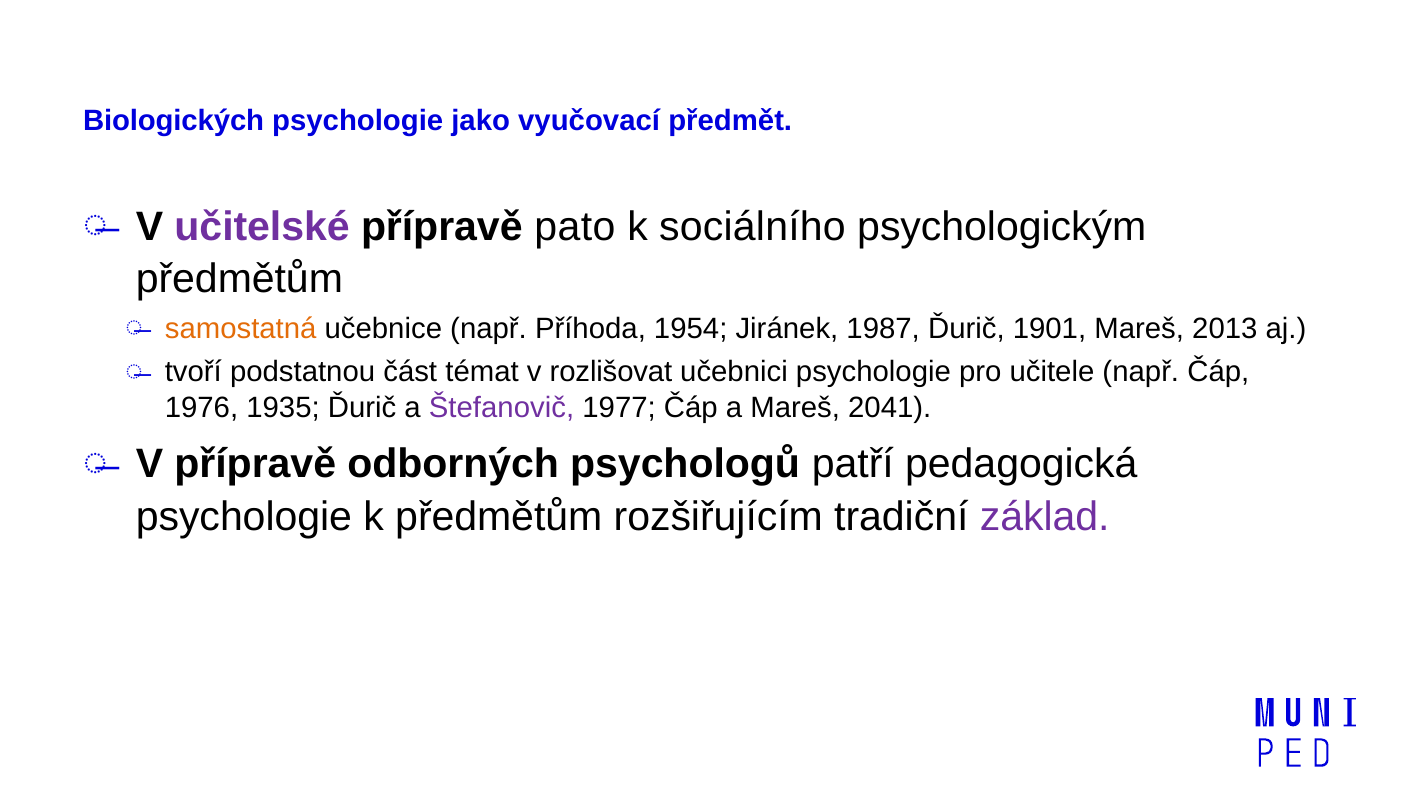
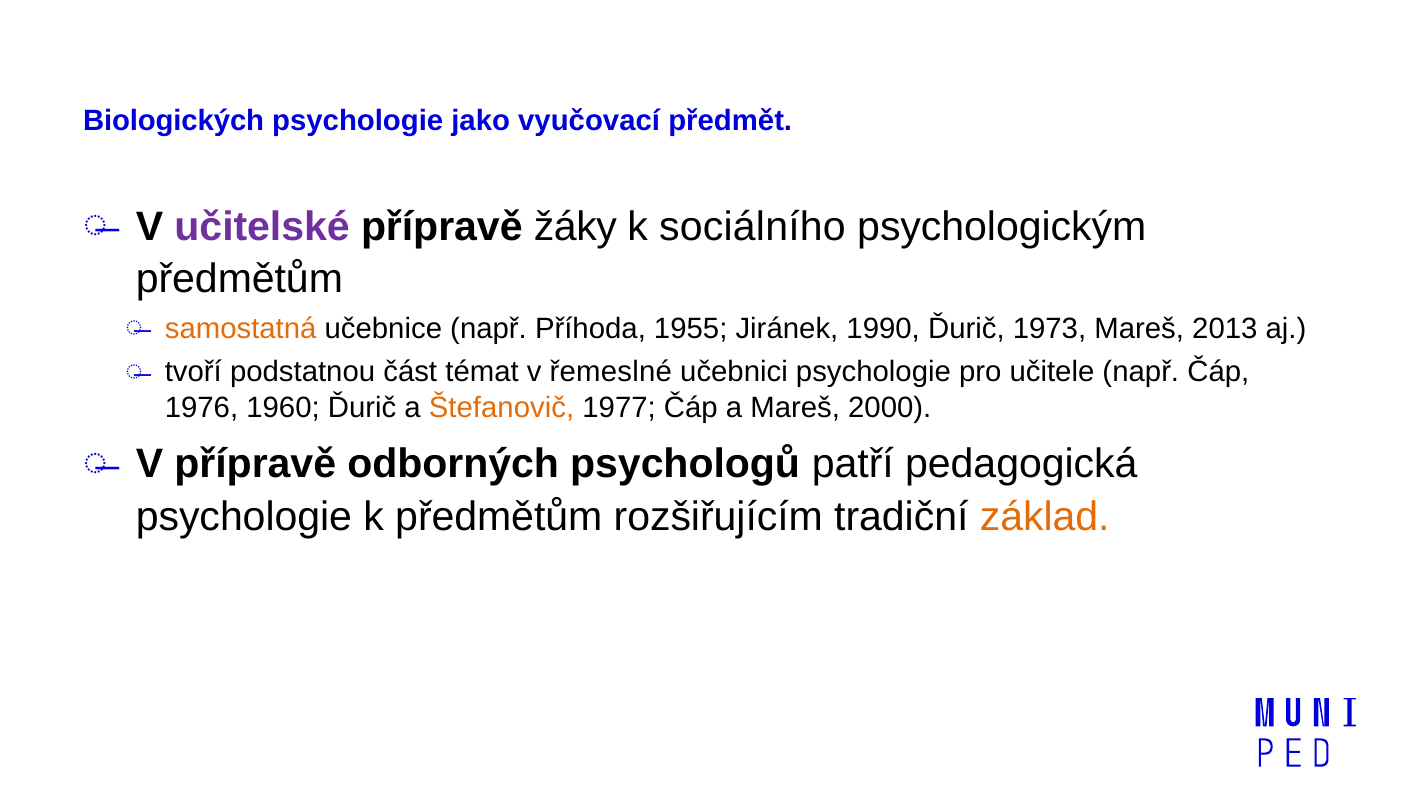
pato: pato -> žáky
1954: 1954 -> 1955
1987: 1987 -> 1990
1901: 1901 -> 1973
rozlišovat: rozlišovat -> řemeslné
1935: 1935 -> 1960
Štefanovič colour: purple -> orange
2041: 2041 -> 2000
základ colour: purple -> orange
